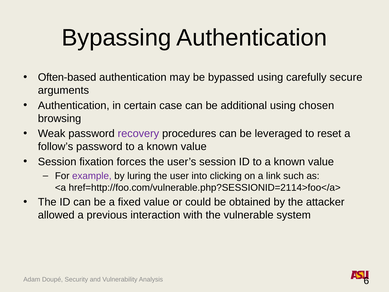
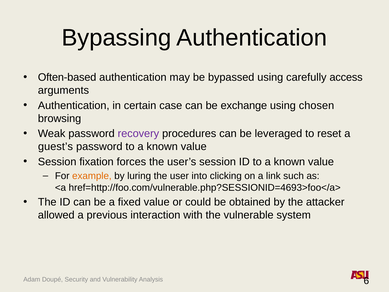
secure: secure -> access
additional: additional -> exchange
follow’s: follow’s -> guest’s
example colour: purple -> orange
href=http://foo.com/vulnerable.php?SESSIONID=2114>foo</a>: href=http://foo.com/vulnerable.php?SESSIONID=2114>foo</a> -> href=http://foo.com/vulnerable.php?SESSIONID=4693>foo</a>
